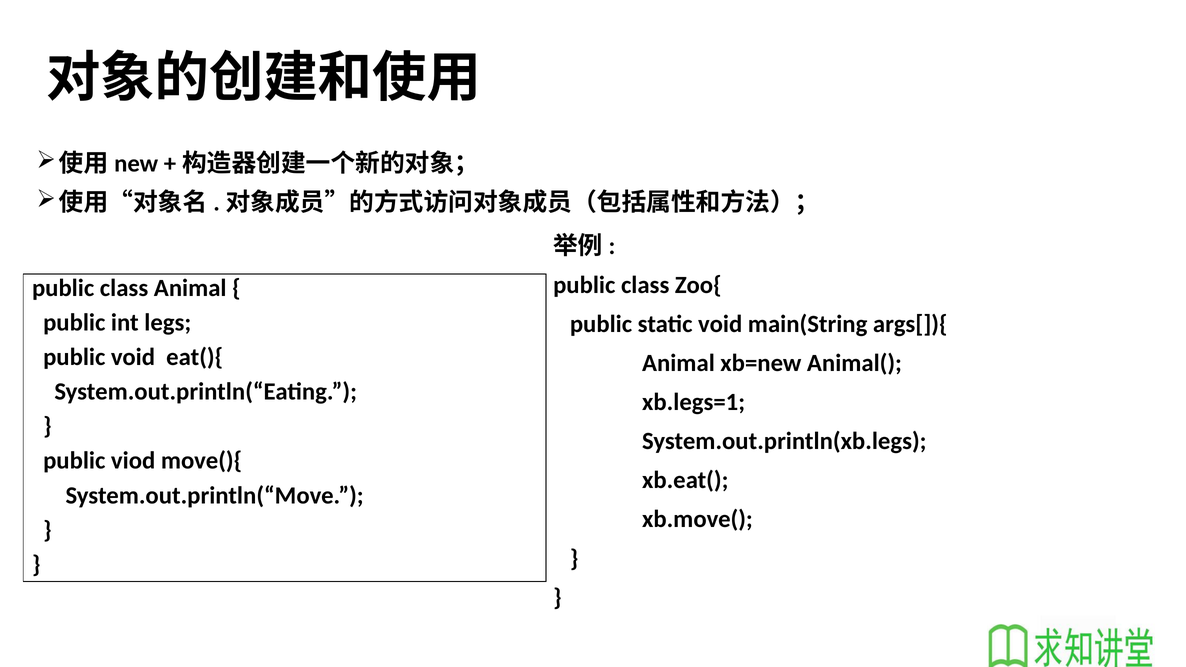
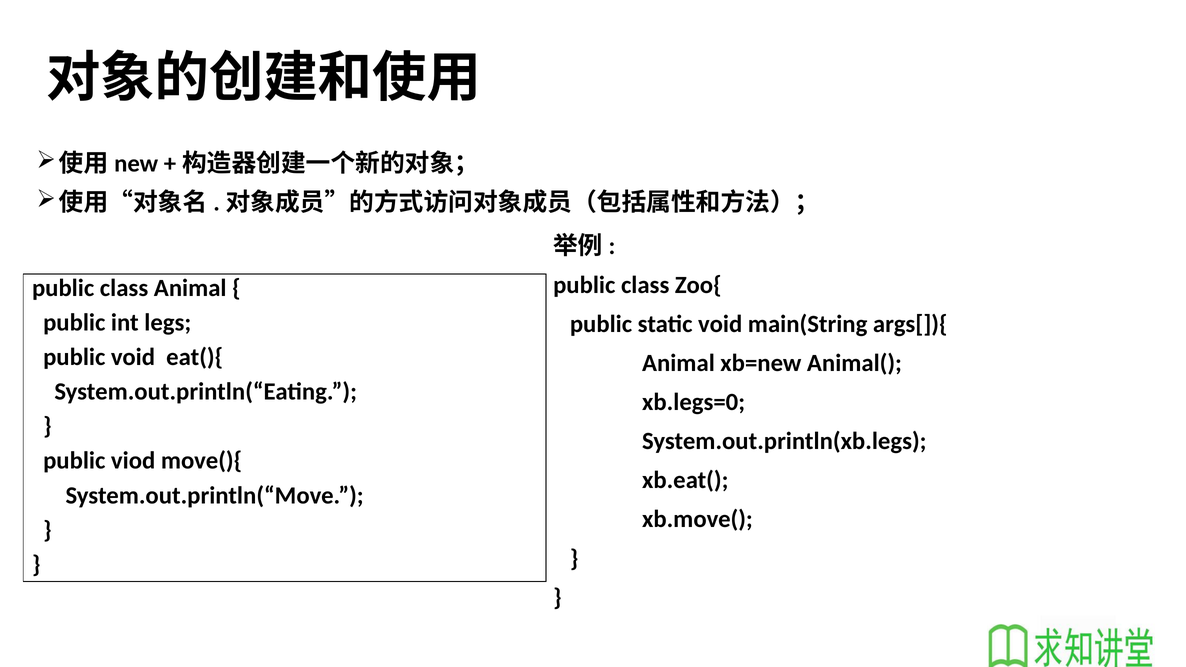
xb.legs=1: xb.legs=1 -> xb.legs=0
